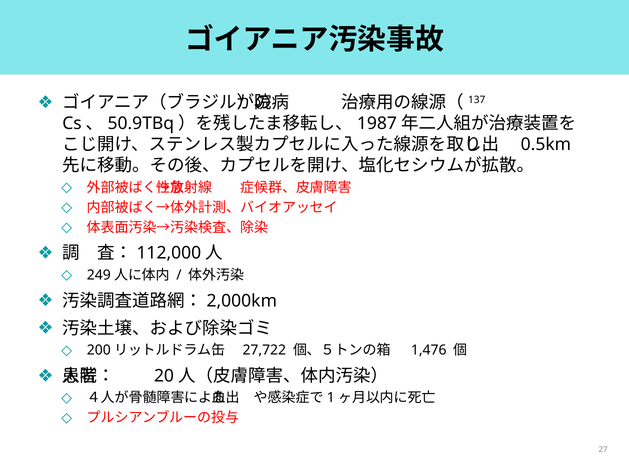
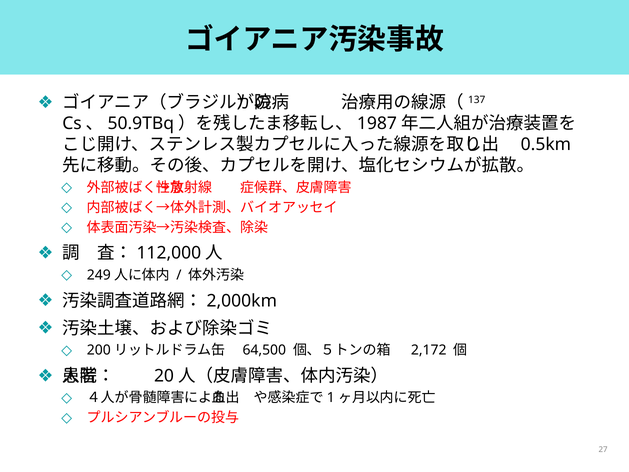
27,722: 27,722 -> 64,500
1,476: 1,476 -> 2,172
